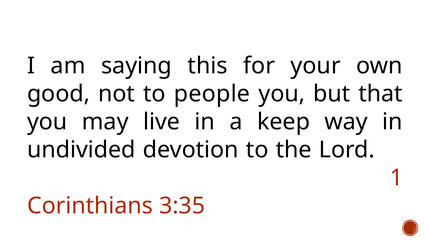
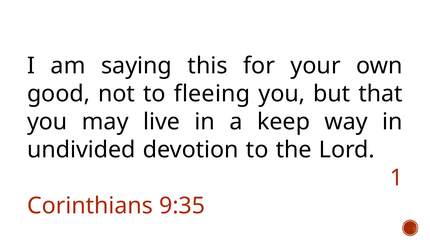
people: people -> fleeing
3:35: 3:35 -> 9:35
